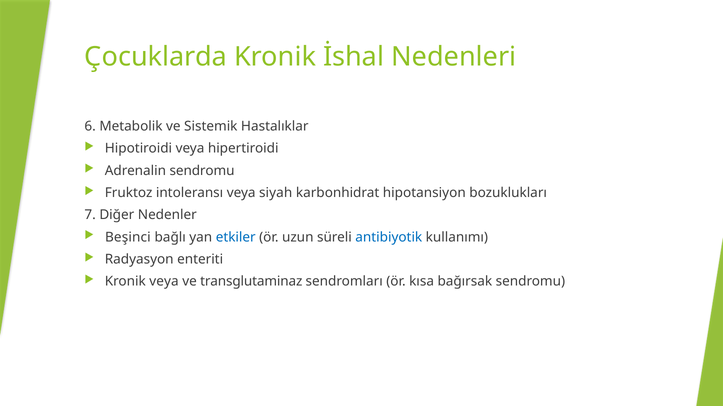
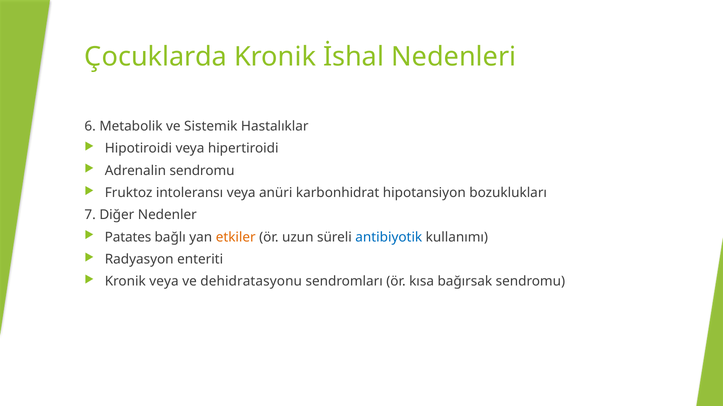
siyah: siyah -> anüri
Beşinci: Beşinci -> Patates
etkiler colour: blue -> orange
transglutaminaz: transglutaminaz -> dehidratasyonu
